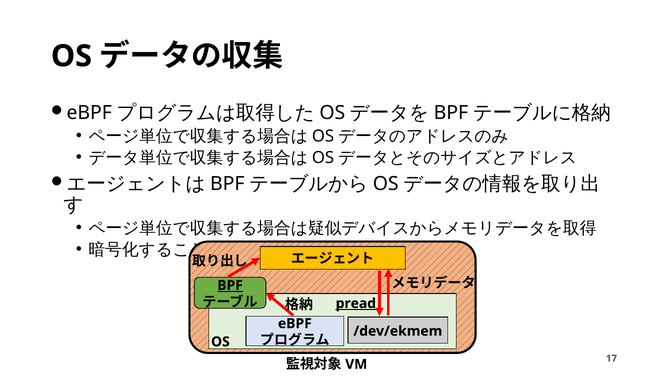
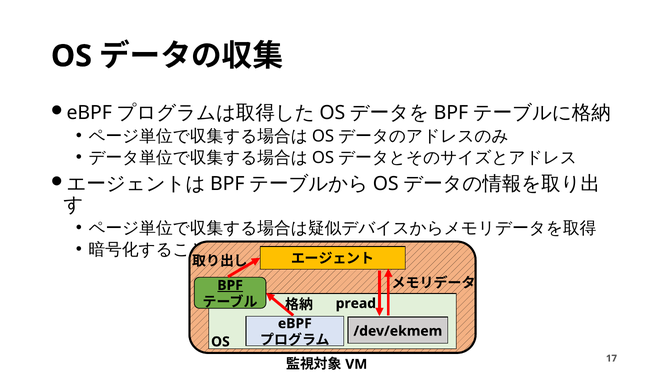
pread underline: present -> none
